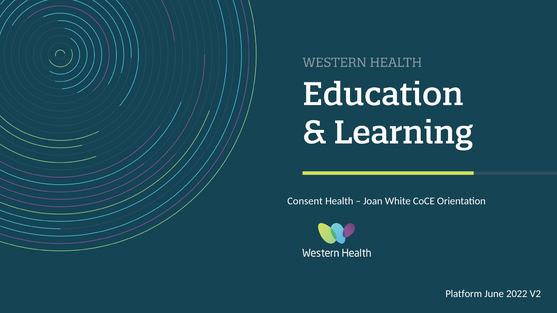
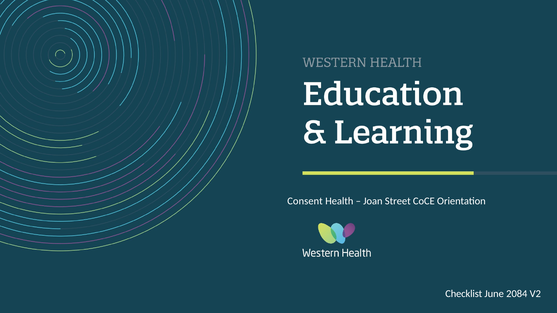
White: White -> Street
Platform: Platform -> Checklist
2022: 2022 -> 2084
